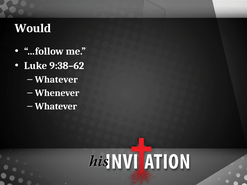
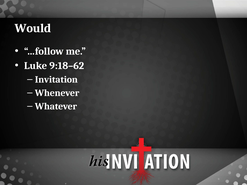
9:38–62: 9:38–62 -> 9:18–62
Whatever at (56, 80): Whatever -> Invitation
